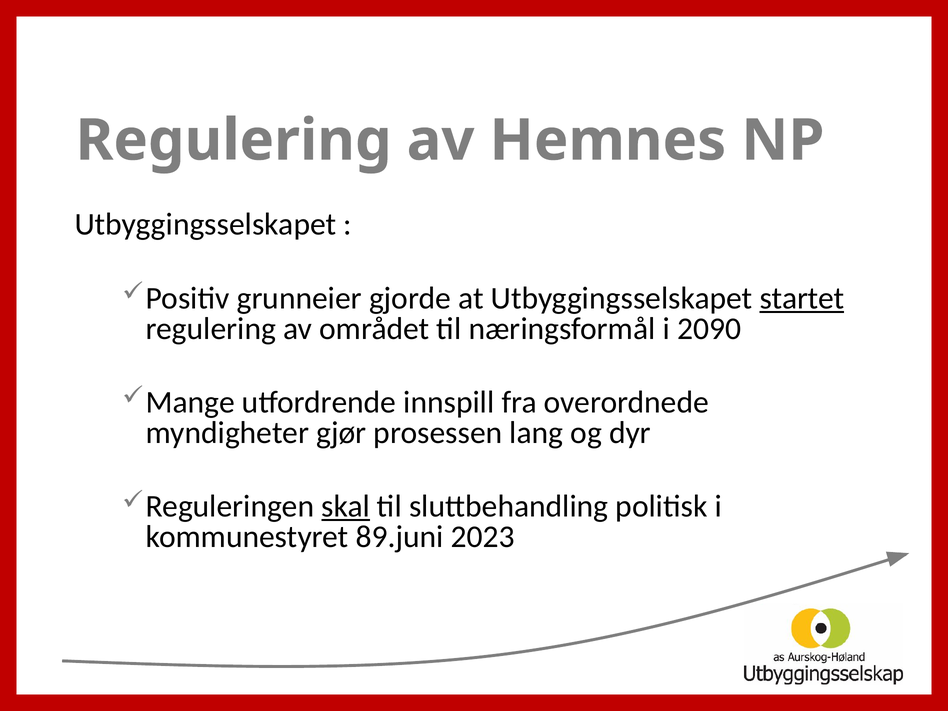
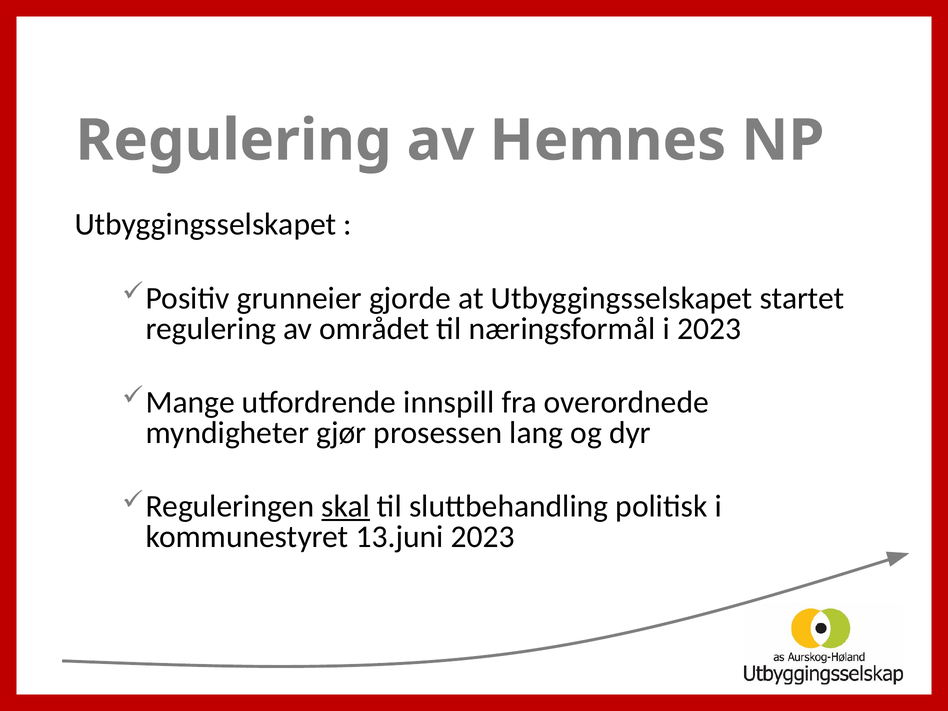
startet underline: present -> none
i 2090: 2090 -> 2023
89.juni: 89.juni -> 13.juni
